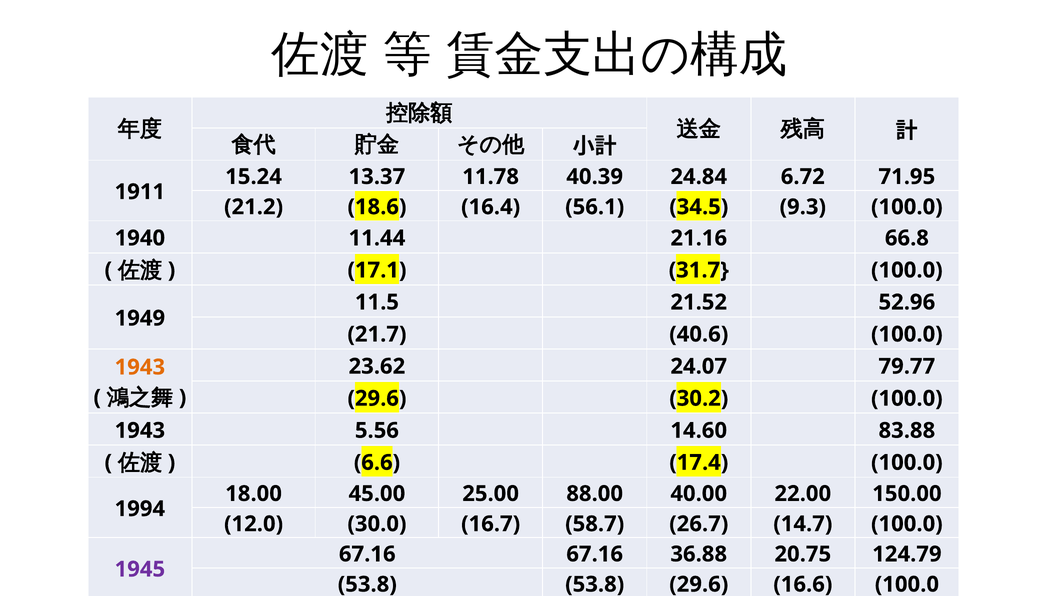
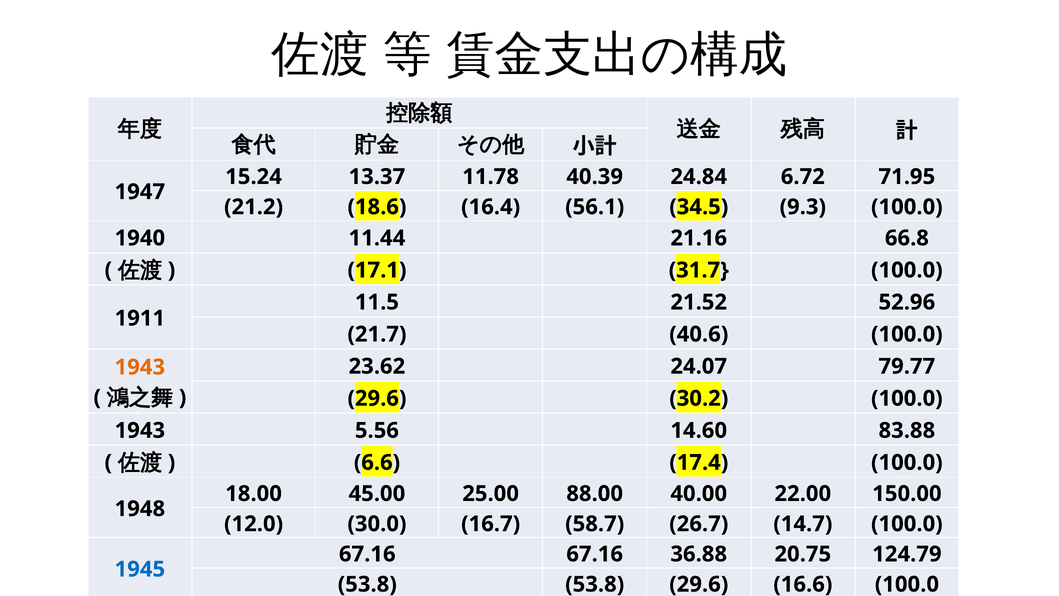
1911: 1911 -> 1947
1949: 1949 -> 1911
1994: 1994 -> 1948
1945 colour: purple -> blue
